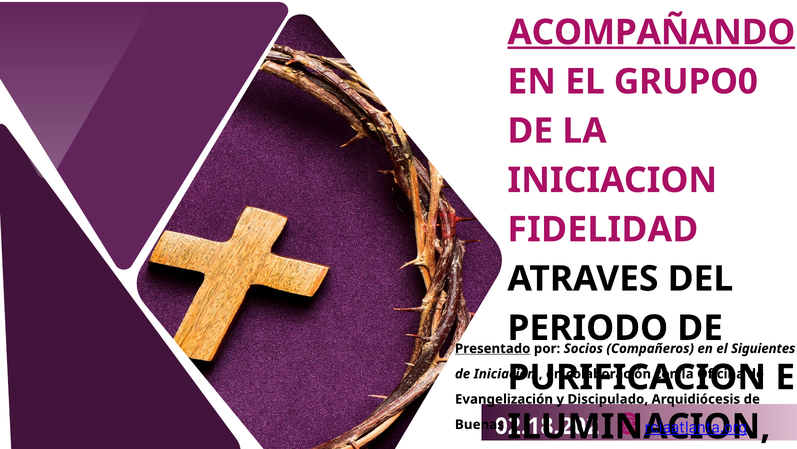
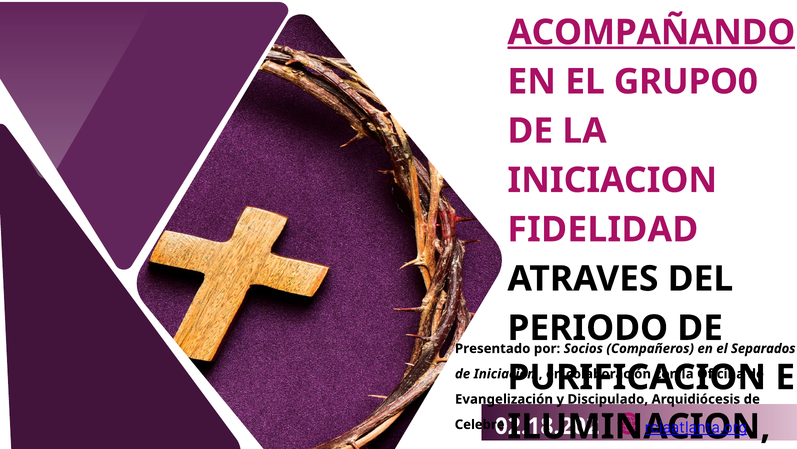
Presentado underline: present -> none
Siguientes: Siguientes -> Separados
Buenas: Buenas -> Celebre
